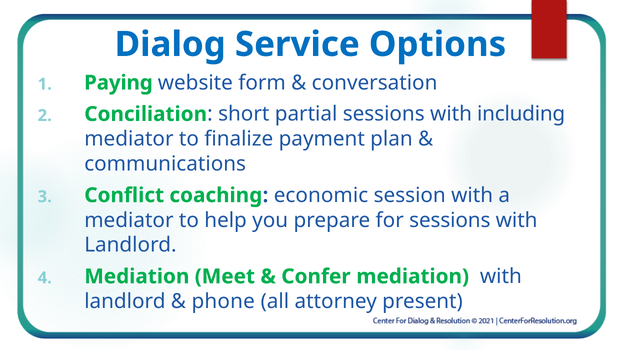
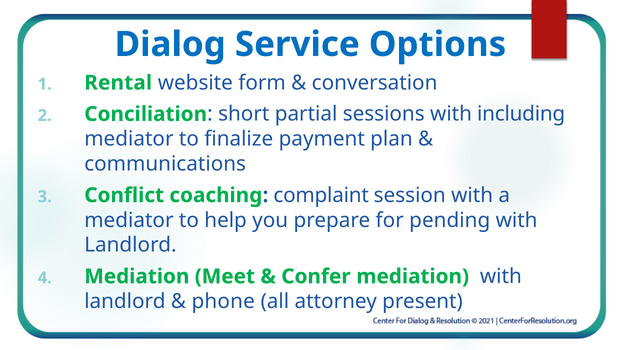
Paying: Paying -> Rental
economic: economic -> complaint
for sessions: sessions -> pending
